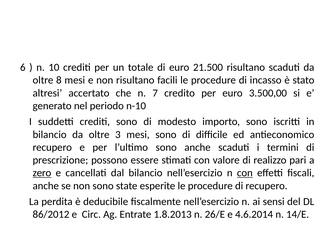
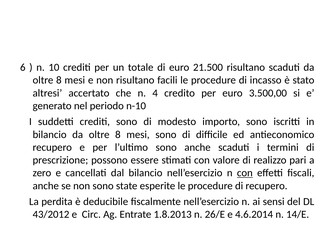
7: 7 -> 4
bilancio da oltre 3: 3 -> 8
zero underline: present -> none
86/2012: 86/2012 -> 43/2012
